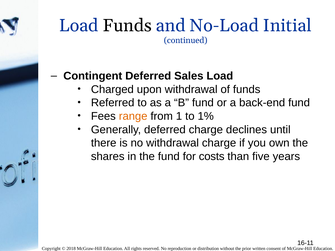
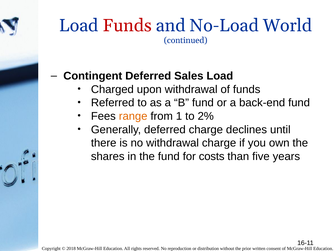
Funds at (127, 26) colour: black -> red
Initial: Initial -> World
1%: 1% -> 2%
